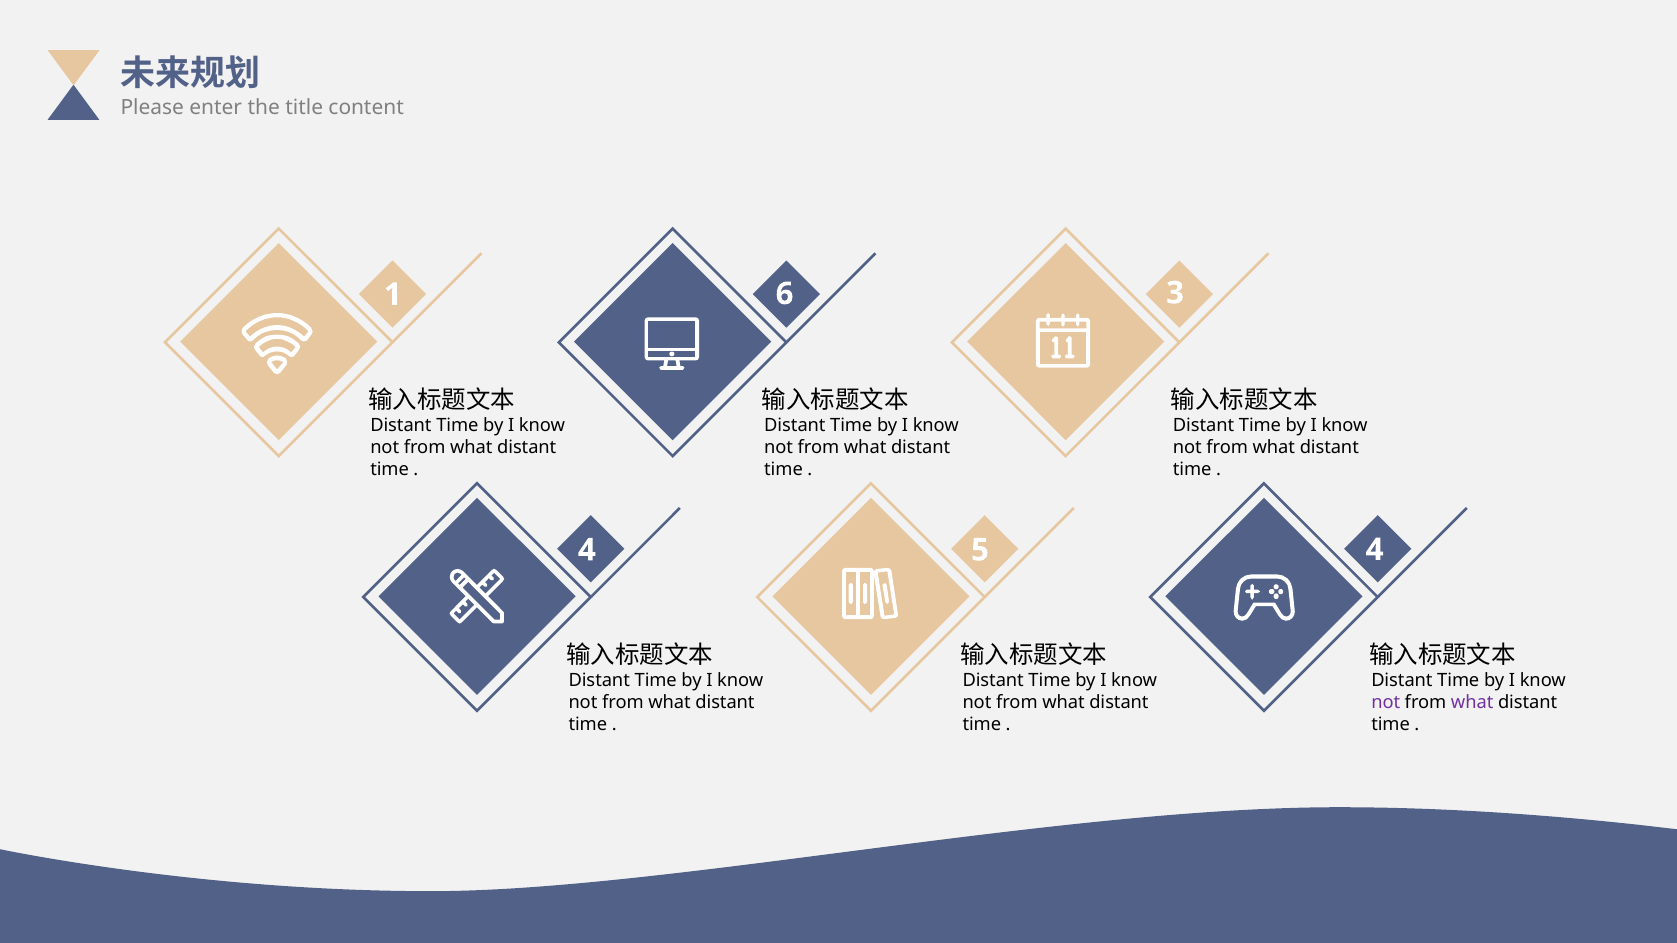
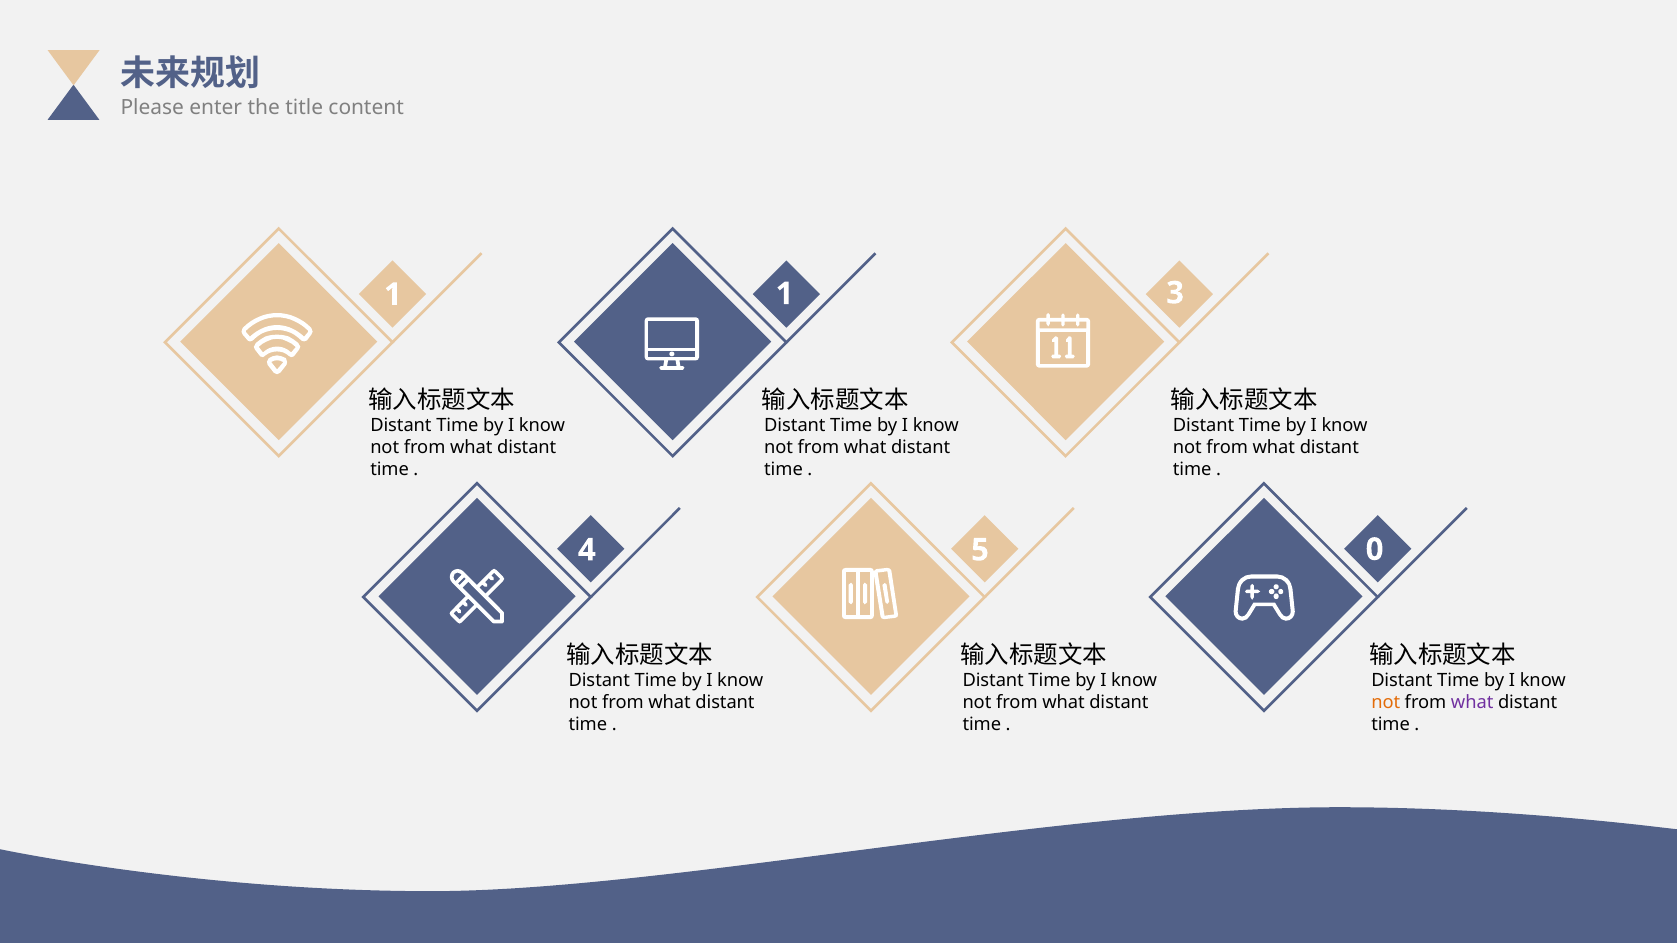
1 6: 6 -> 1
5 4: 4 -> 0
not at (1386, 702) colour: purple -> orange
